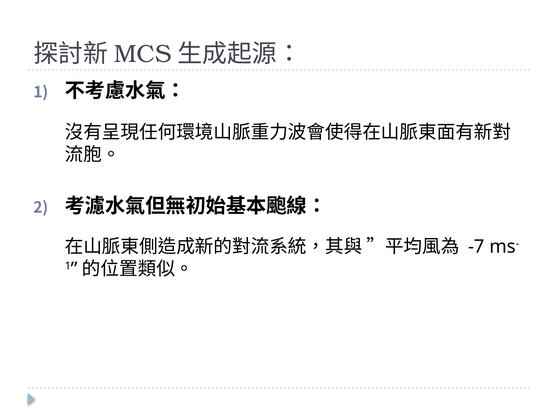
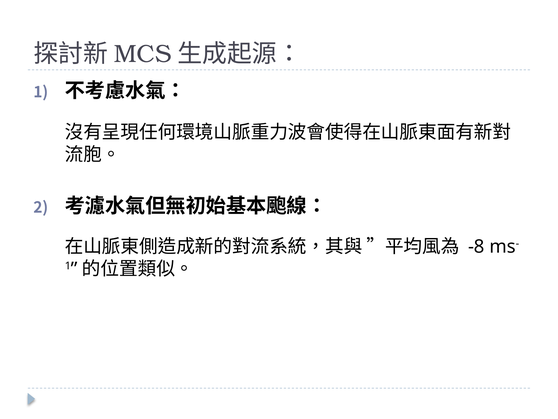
-7: -7 -> -8
